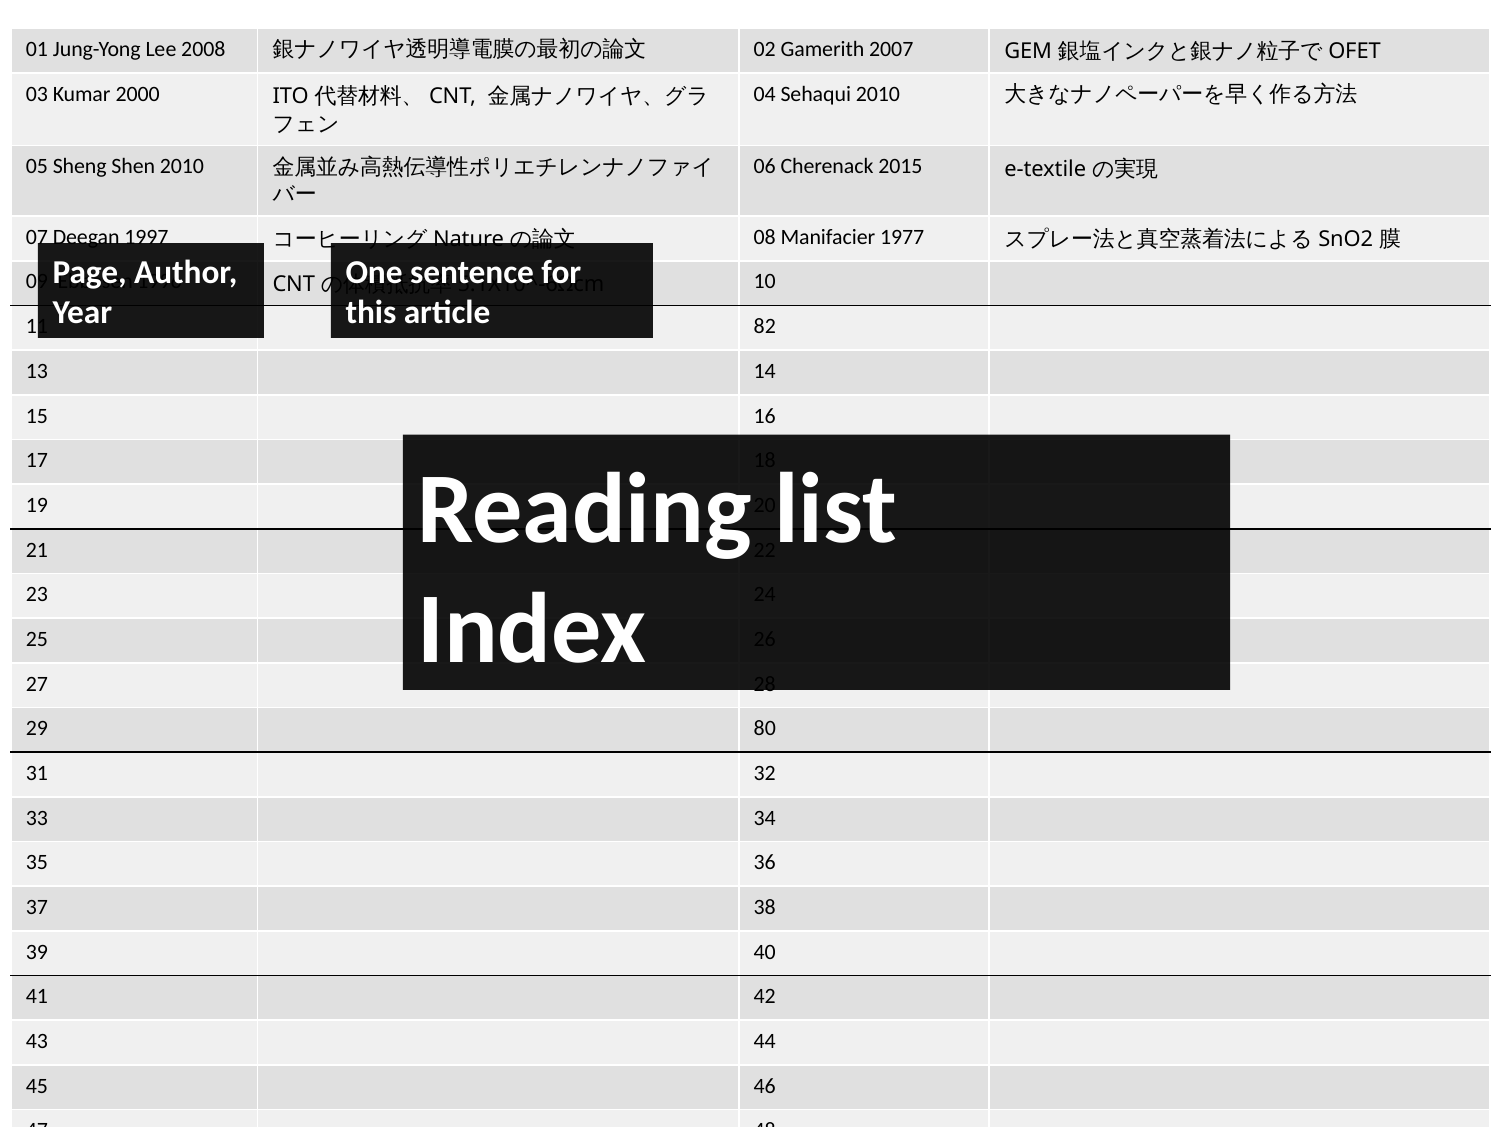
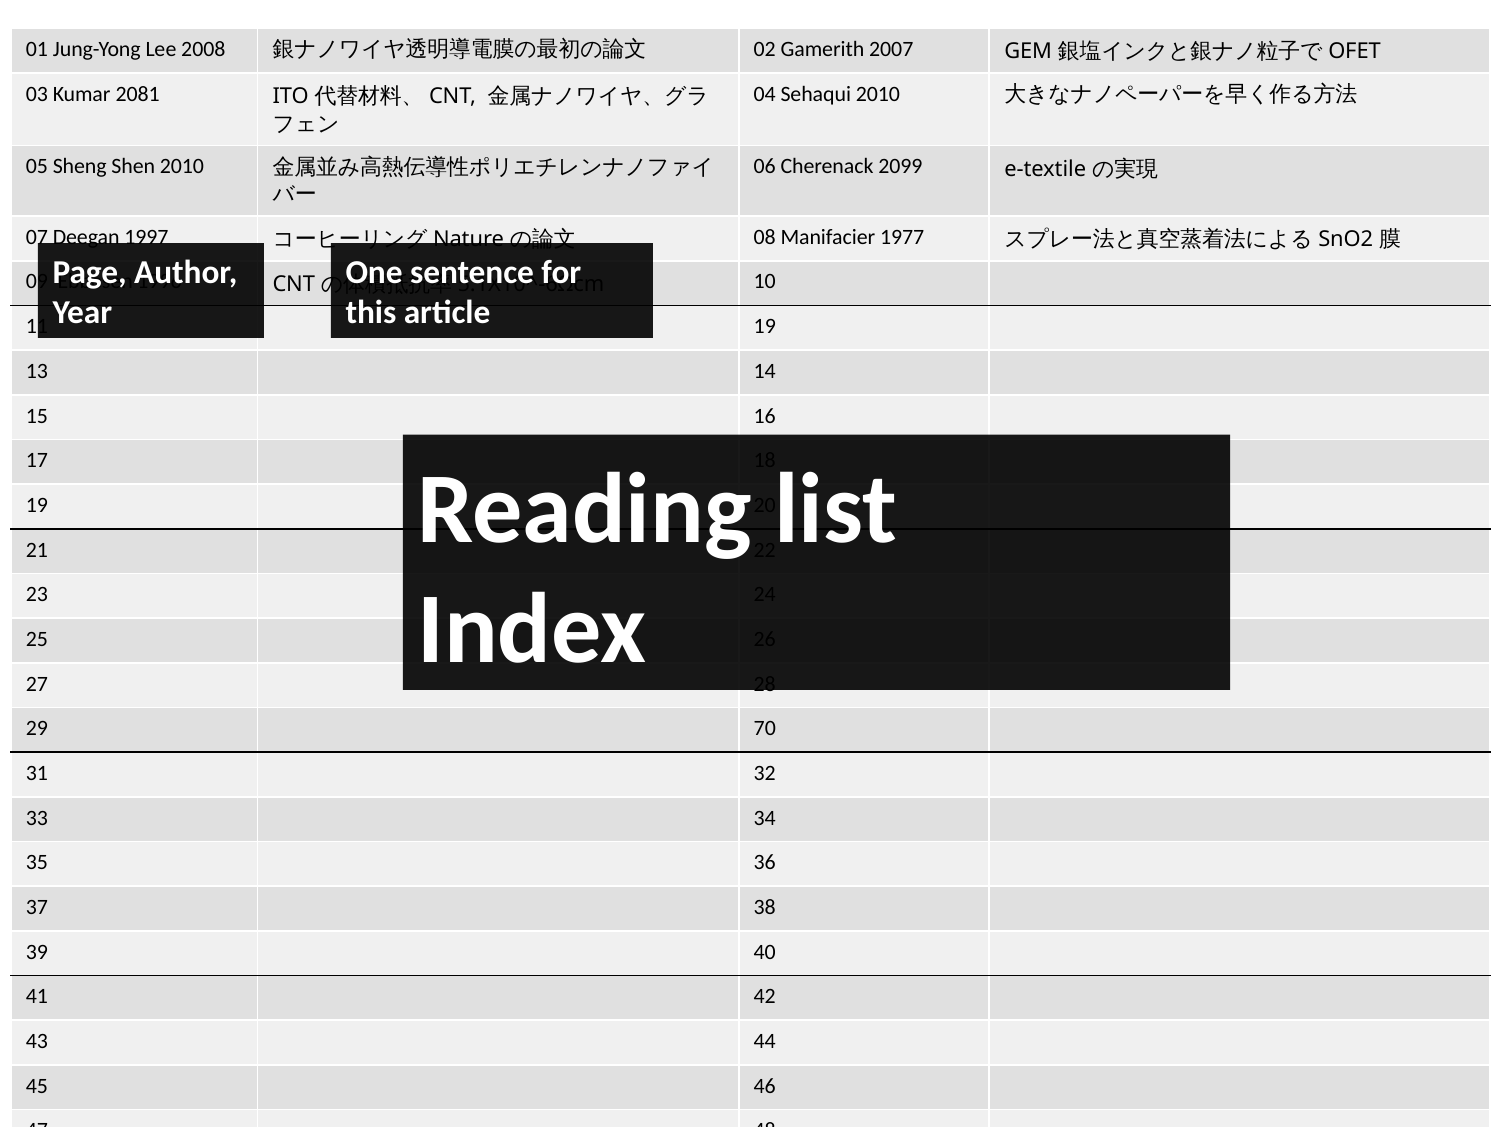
2000: 2000 -> 2081
2015: 2015 -> 2099
82 at (765, 327): 82 -> 19
80: 80 -> 70
